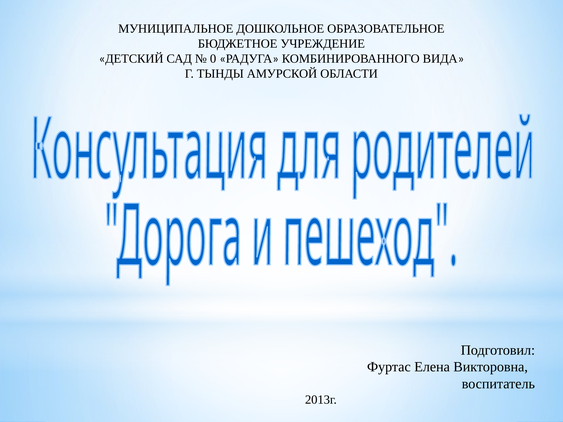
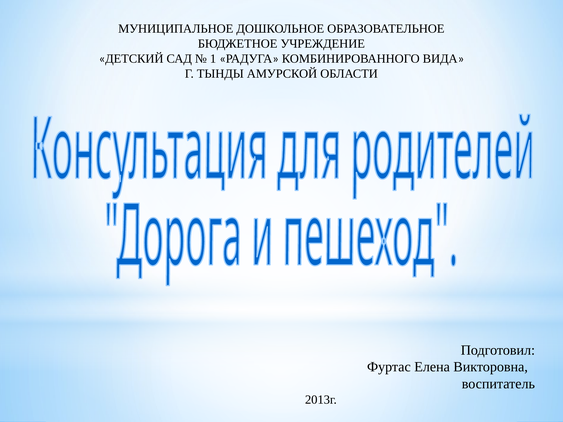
0: 0 -> 1
